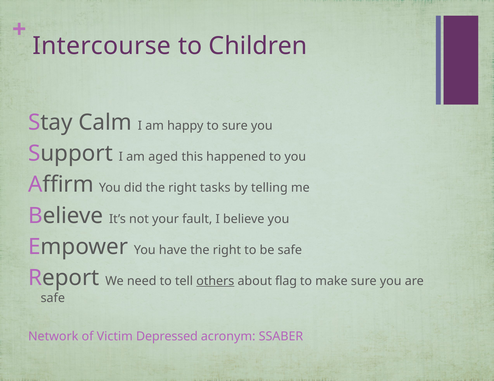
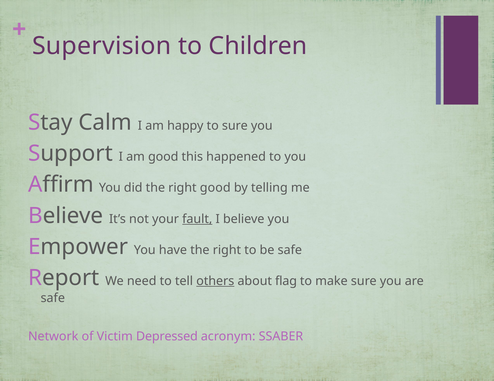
Intercourse: Intercourse -> Supervision
am aged: aged -> good
right tasks: tasks -> good
fault underline: none -> present
